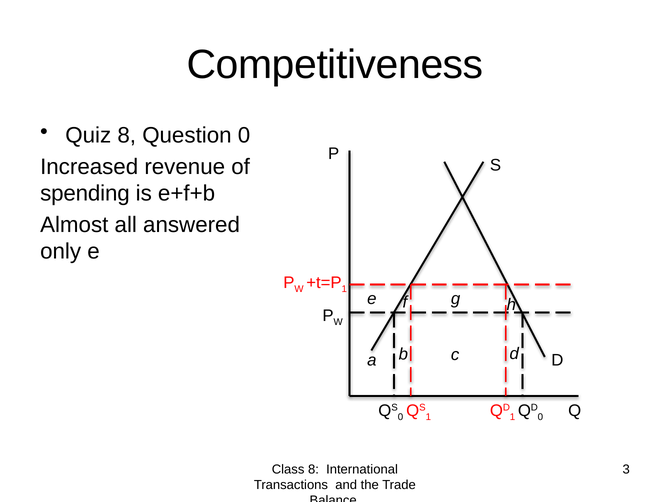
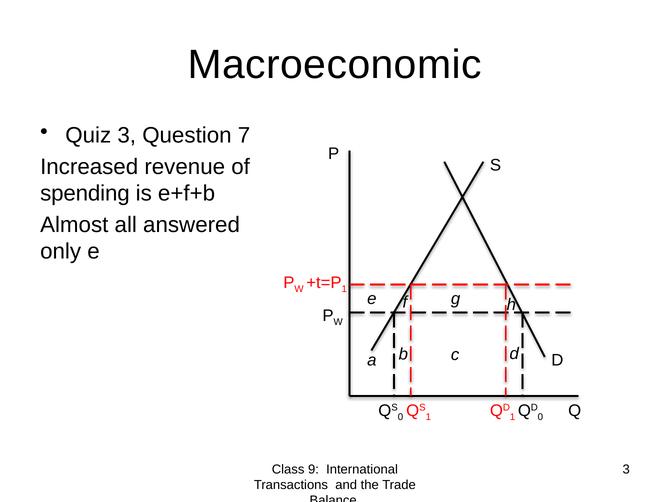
Competitiveness: Competitiveness -> Macroeconomic
Quiz 8: 8 -> 3
Question 0: 0 -> 7
Class 8: 8 -> 9
